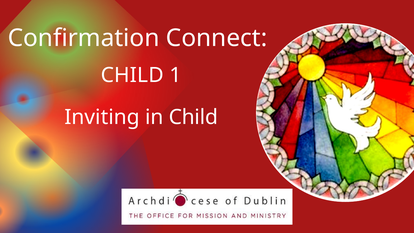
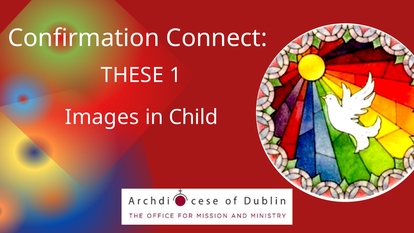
CHILD at (132, 75): CHILD -> THESE
Inviting: Inviting -> Images
